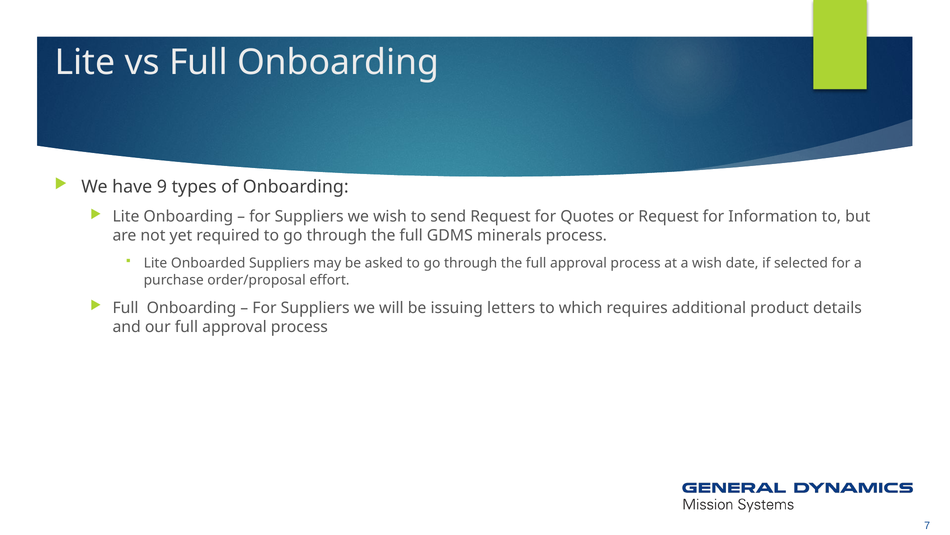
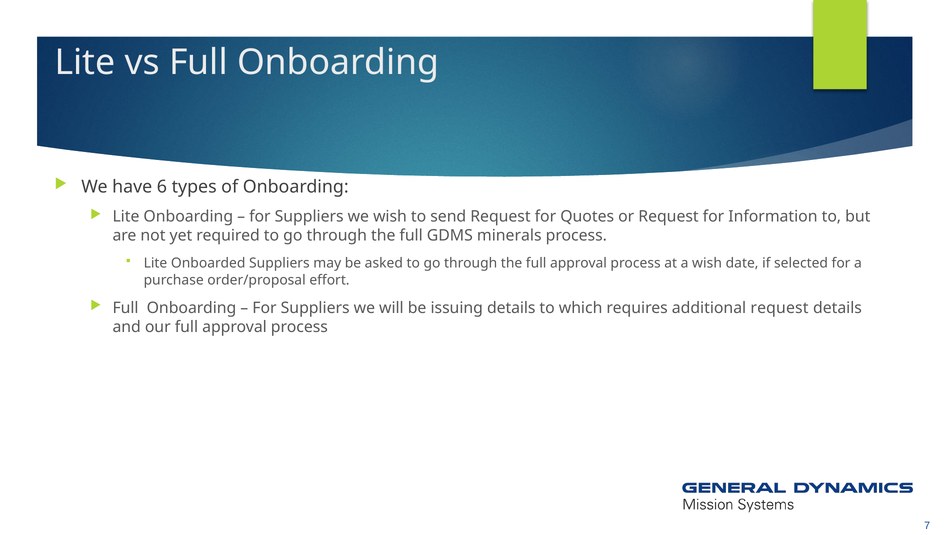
9: 9 -> 6
issuing letters: letters -> details
additional product: product -> request
